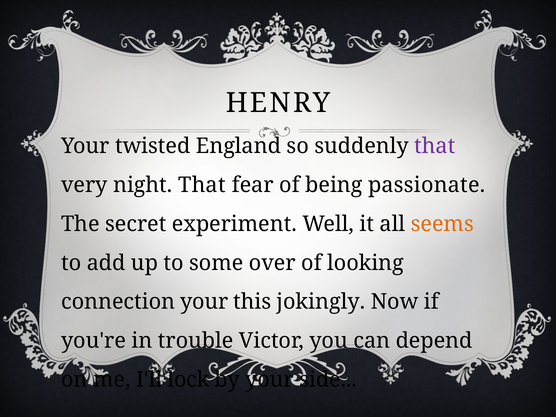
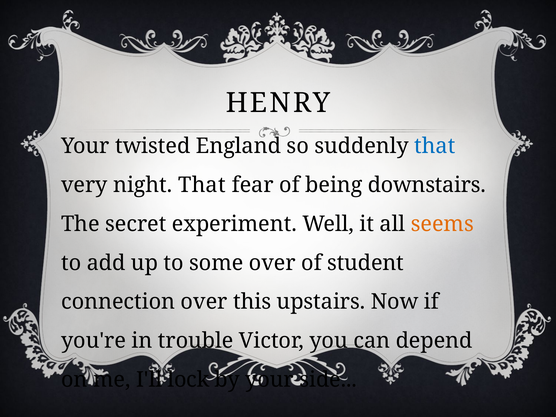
that at (435, 146) colour: purple -> blue
passionate: passionate -> downstairs
looking: looking -> student
connection your: your -> over
jokingly: jokingly -> upstairs
